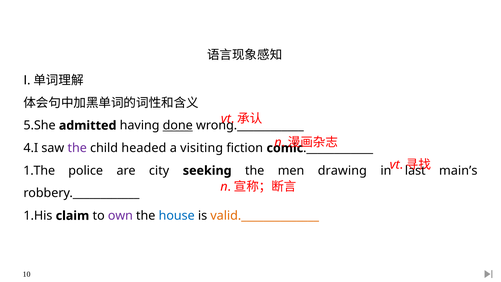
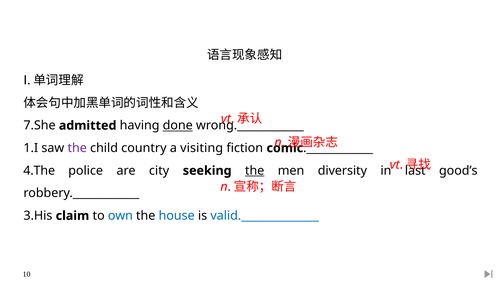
5.She: 5.She -> 7.She
4.I: 4.I -> 1.I
headed: headed -> country
1.The: 1.The -> 4.The
the at (255, 171) underline: none -> present
drawing: drawing -> diversity
main’s: main’s -> good’s
1.His: 1.His -> 3.His
own colour: purple -> blue
valid.______________ colour: orange -> blue
